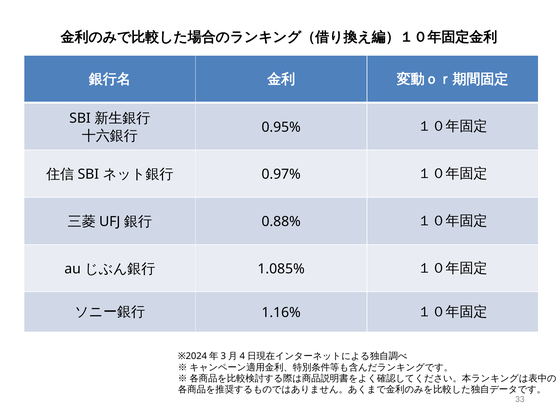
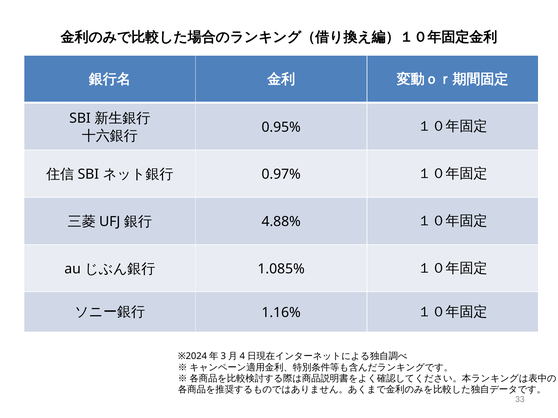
0.88%: 0.88% -> 4.88%
